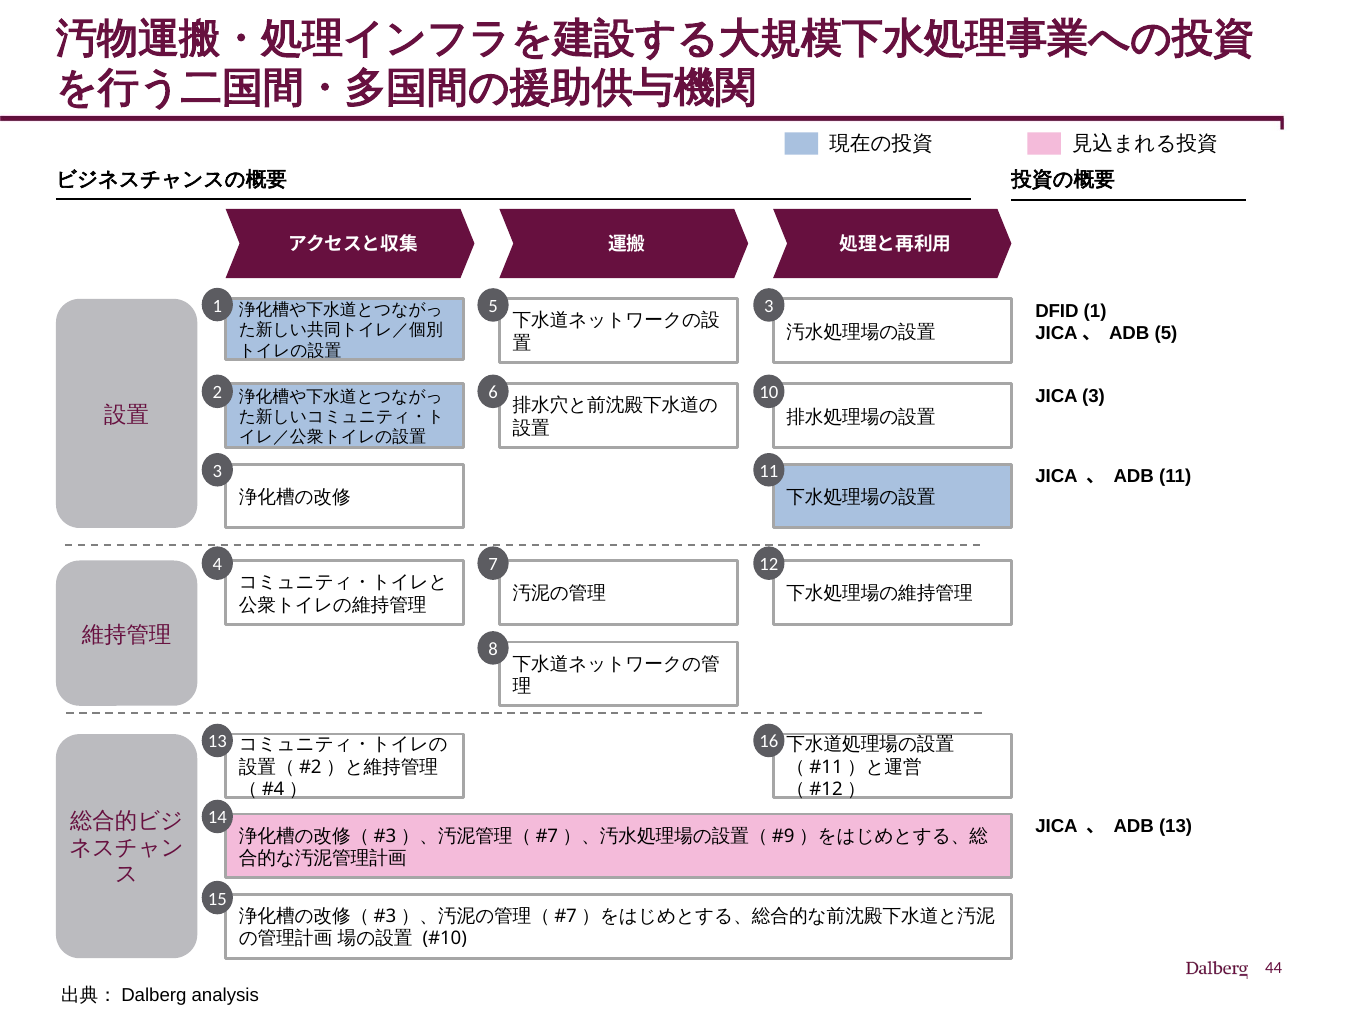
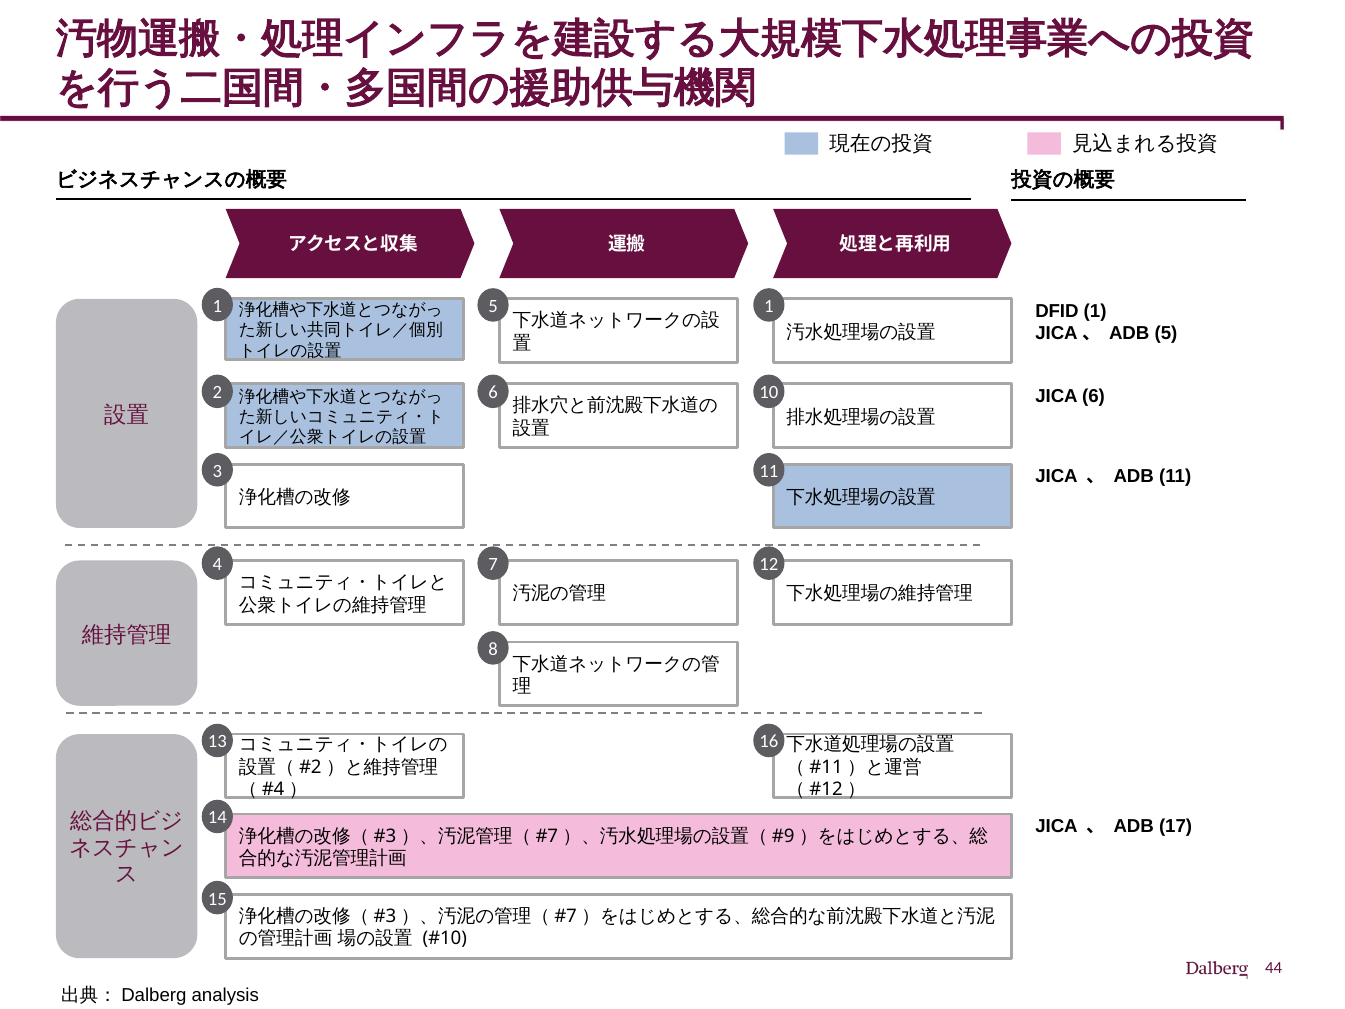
5 3: 3 -> 1
JICA 3: 3 -> 6
ADB 13: 13 -> 17
